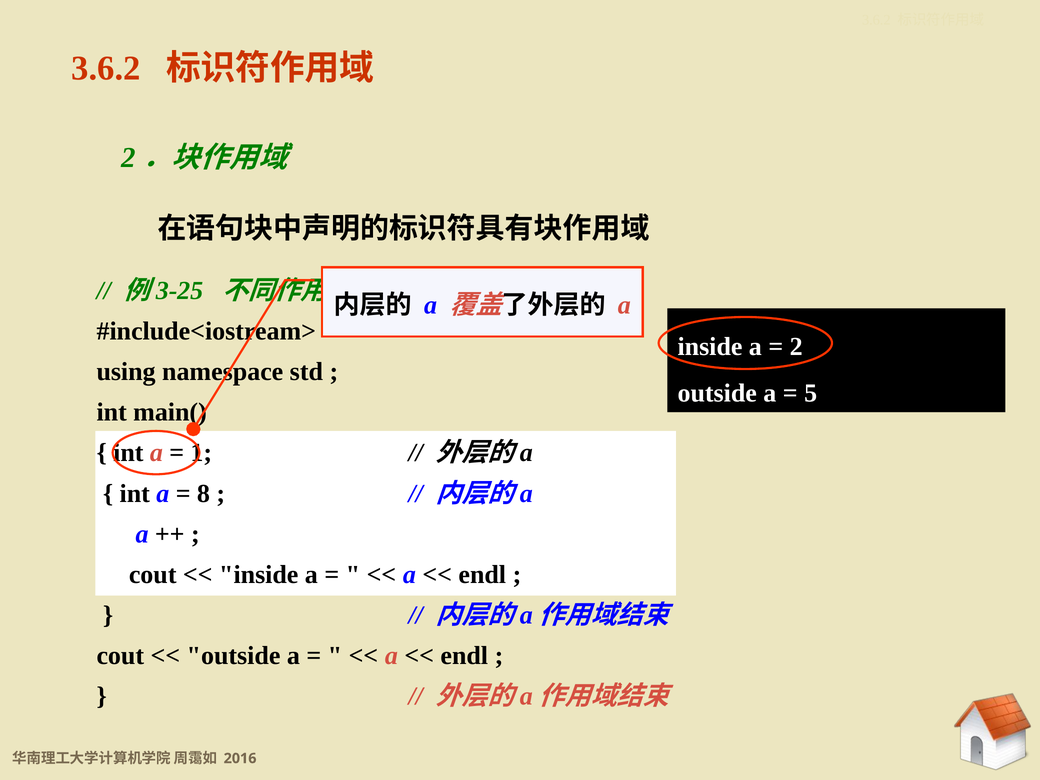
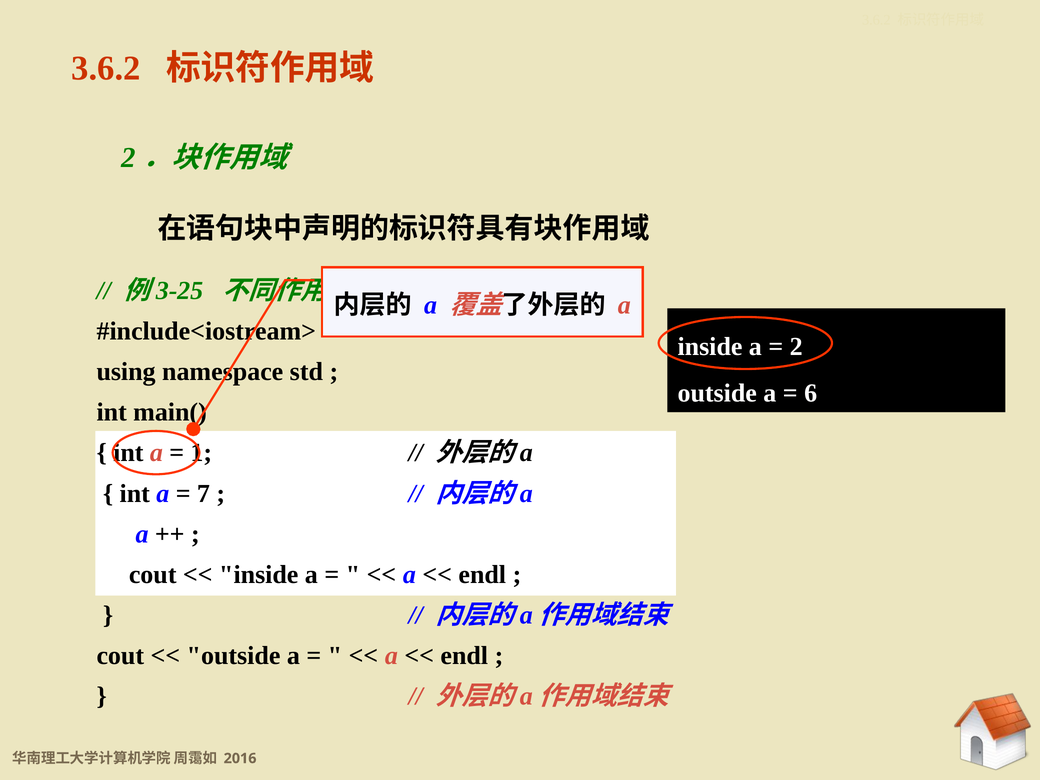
5: 5 -> 6
8: 8 -> 7
